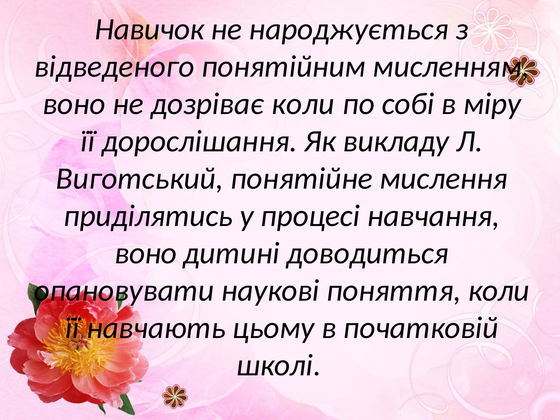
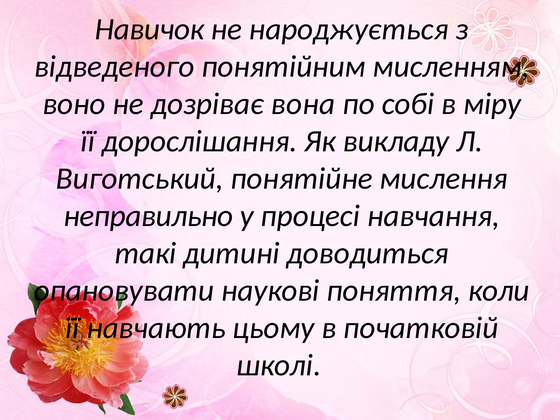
дозріває коли: коли -> вона
приділятись: приділятись -> неправильно
воно at (146, 253): воно -> такі
